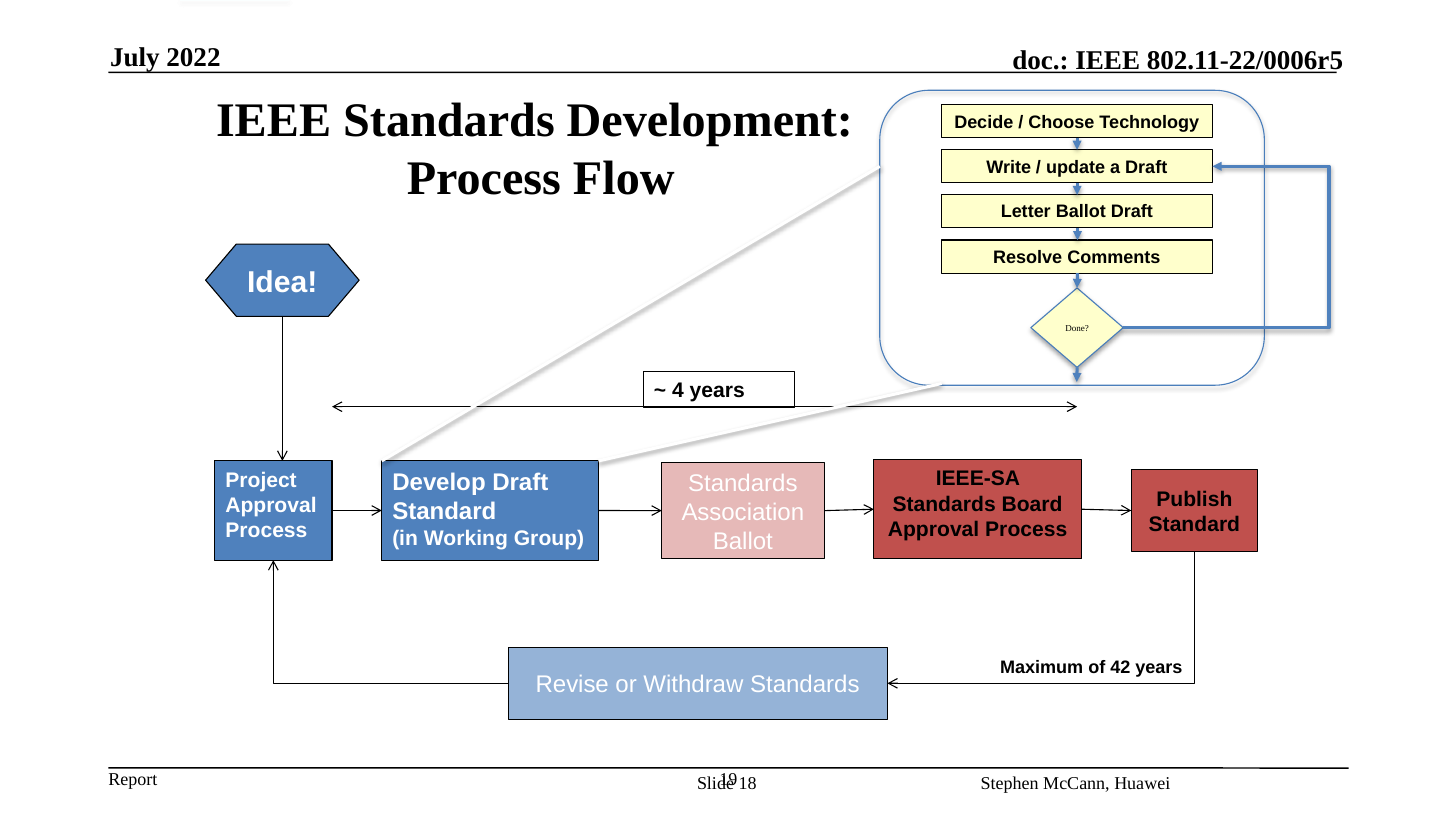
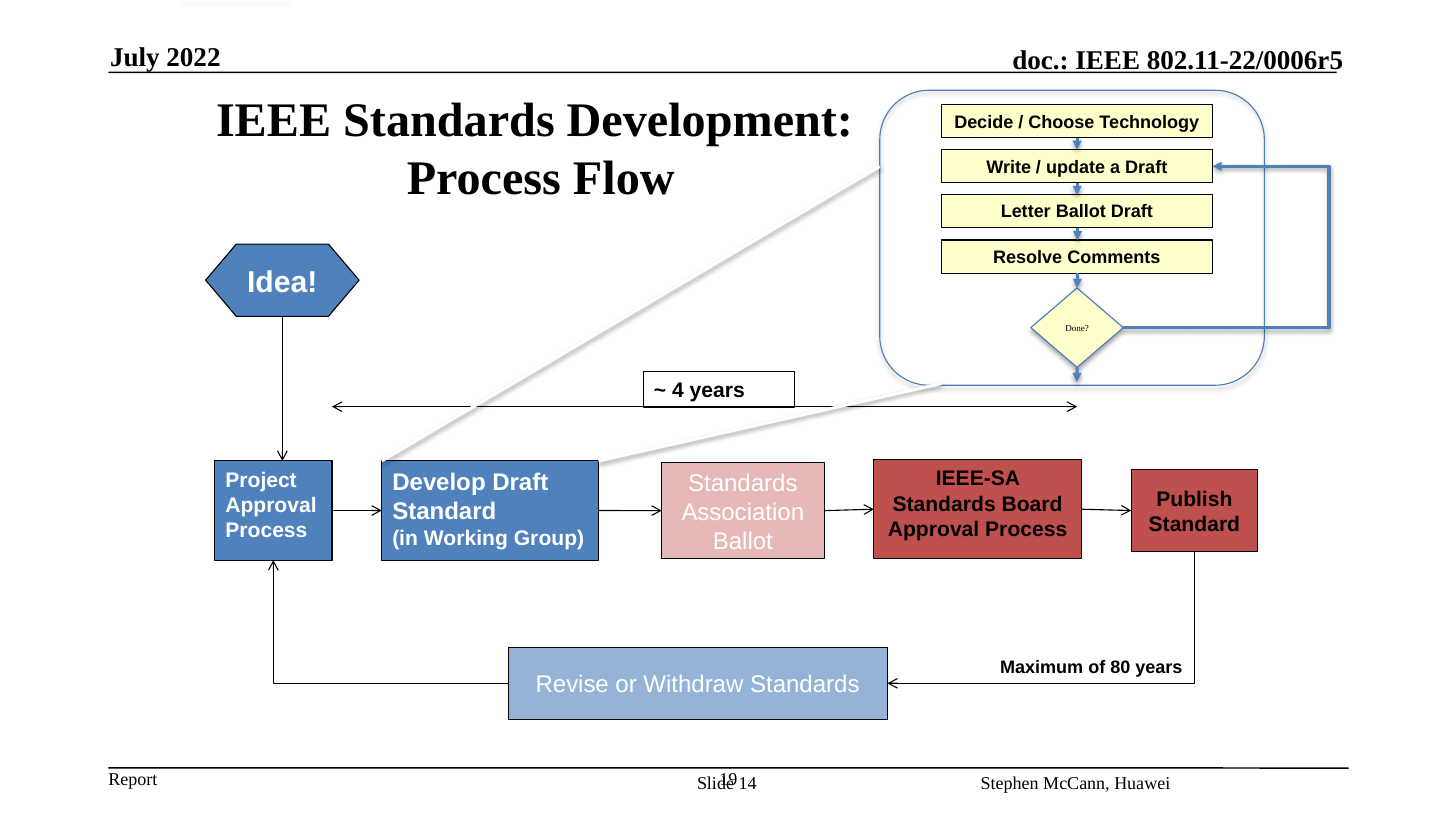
42: 42 -> 80
18: 18 -> 14
